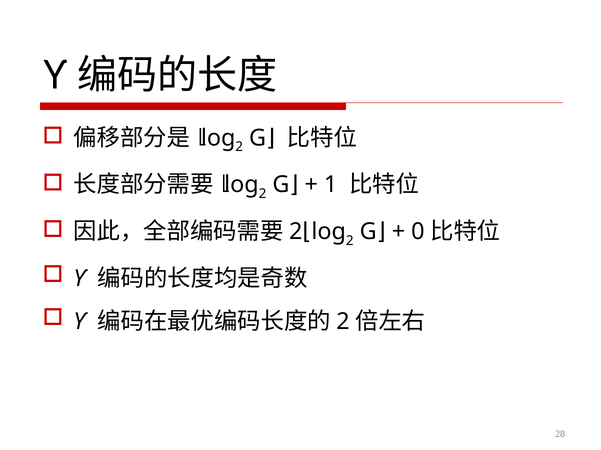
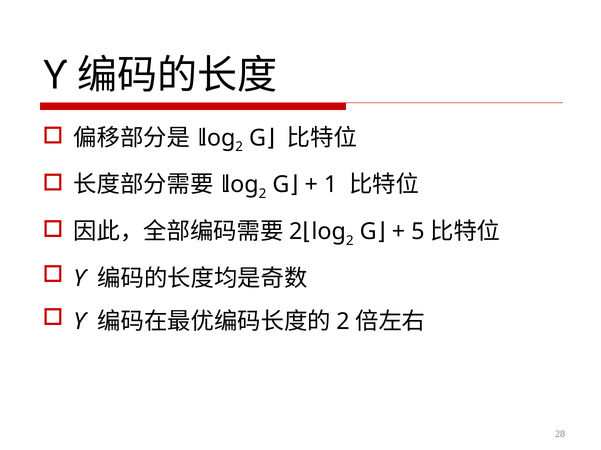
0: 0 -> 5
